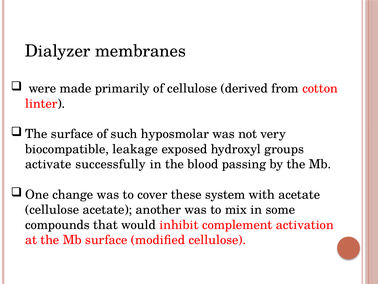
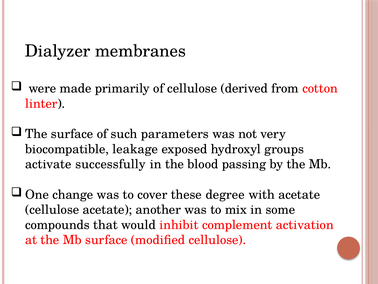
hyposmolar: hyposmolar -> parameters
system: system -> degree
